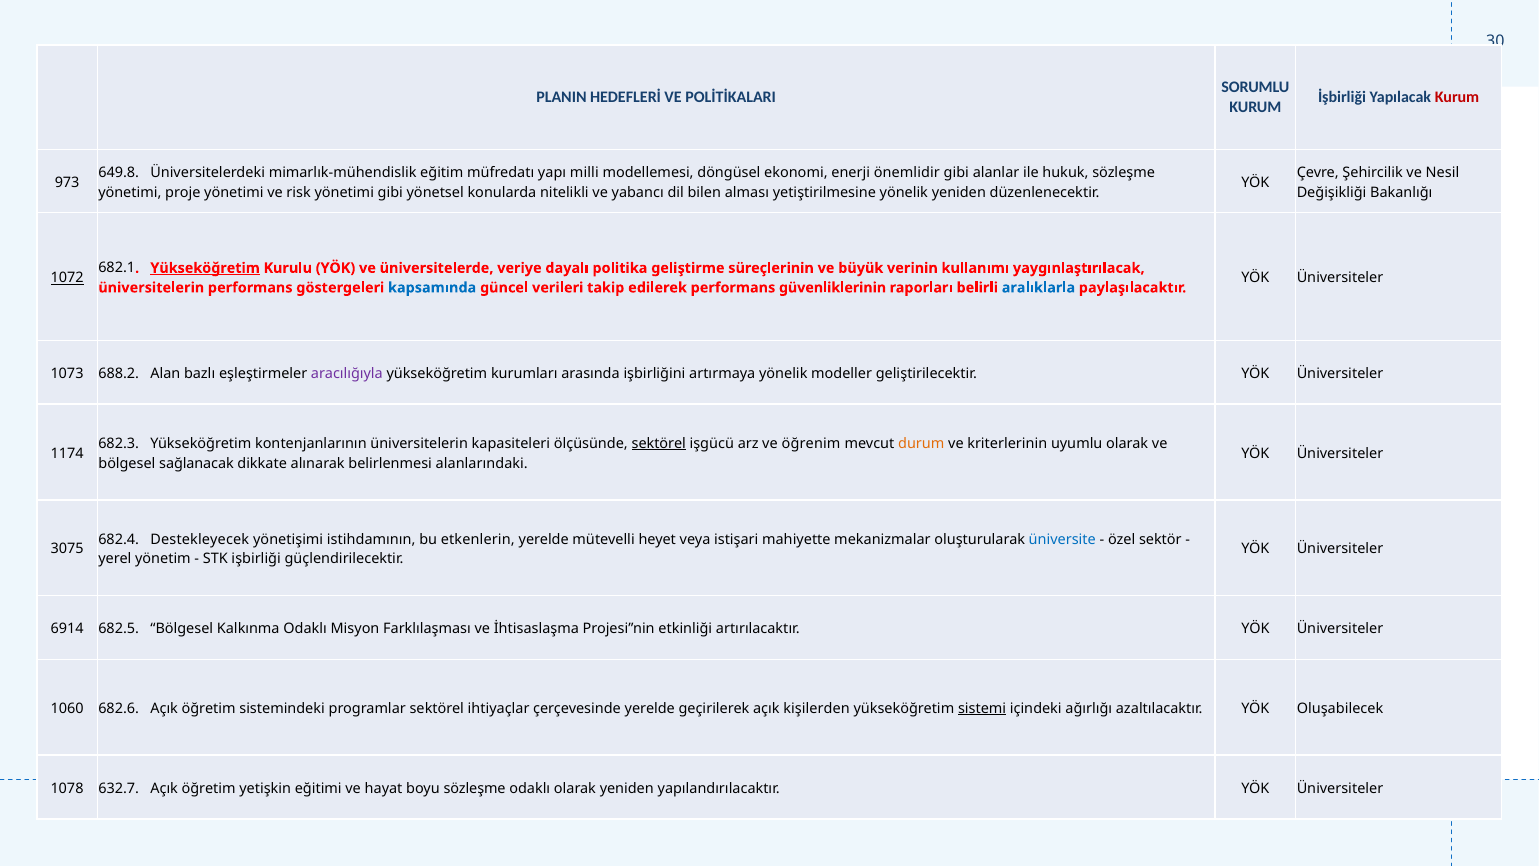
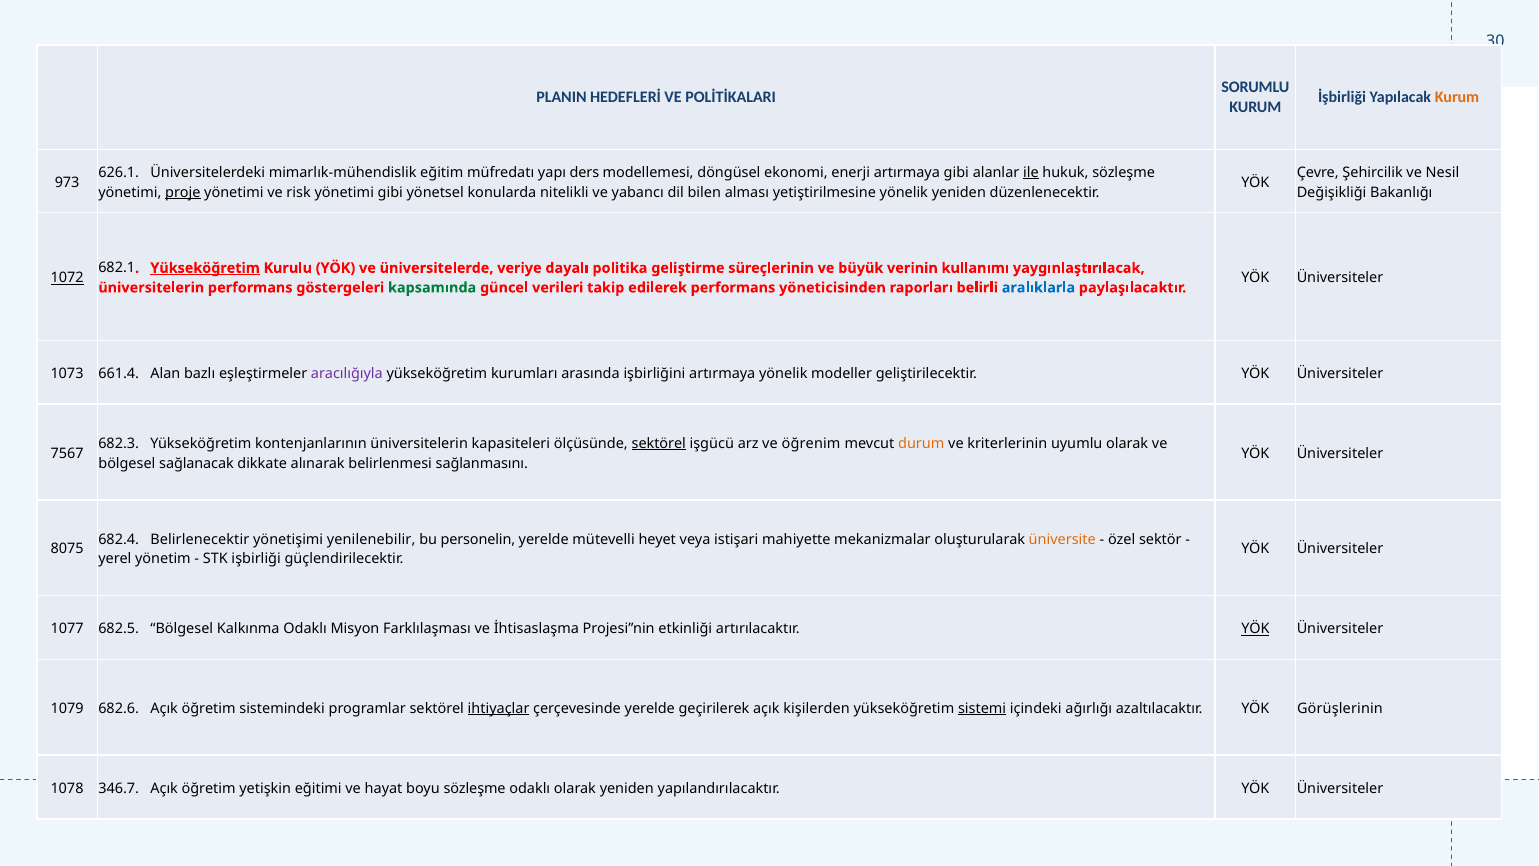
Kurum at (1457, 97) colour: red -> orange
649.8: 649.8 -> 626.1
milli: milli -> ders
enerji önemlidir: önemlidir -> artırmaya
ile underline: none -> present
proje underline: none -> present
kapsamında colour: blue -> green
güvenliklerinin: güvenliklerinin -> yöneticisinden
688.2: 688.2 -> 661.4
1174: 1174 -> 7567
alanlarındaki: alanlarındaki -> sağlanmasını
Destekleyecek: Destekleyecek -> Belirlenecektir
istihdamının: istihdamının -> yenilenebilir
etkenlerin: etkenlerin -> personelin
üniversite colour: blue -> orange
3075: 3075 -> 8075
6914: 6914 -> 1077
YÖK at (1256, 629) underline: none -> present
1060: 1060 -> 1079
ihtiyaçlar underline: none -> present
Oluşabilecek: Oluşabilecek -> Görüşlerinin
632.7: 632.7 -> 346.7
